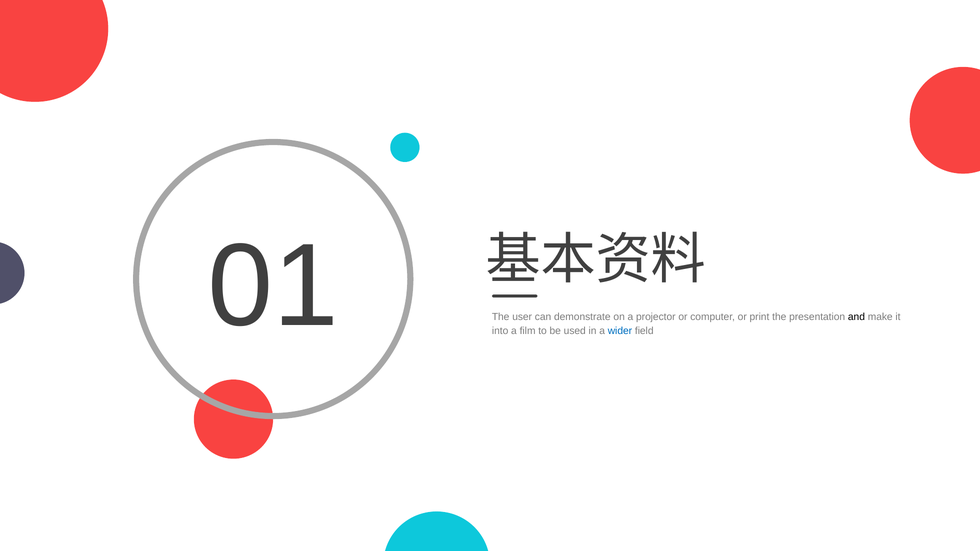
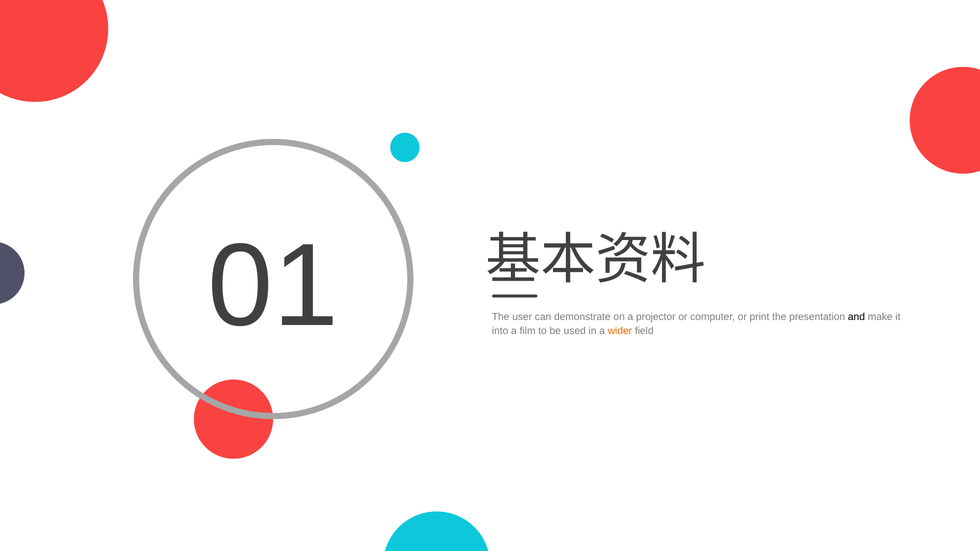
wider colour: blue -> orange
